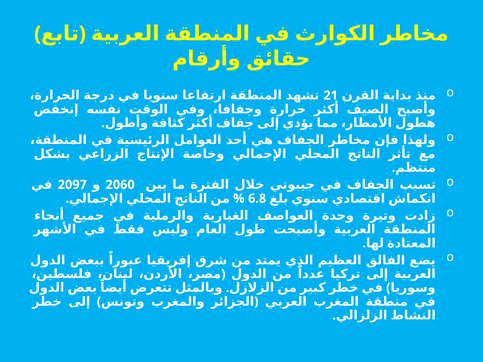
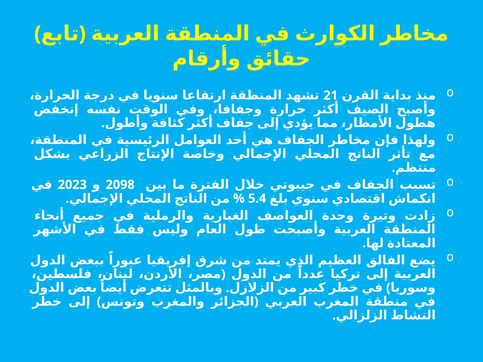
2097: 2097 -> 2023
2060: 2060 -> 2098
6.8: 6.8 -> 5.4
